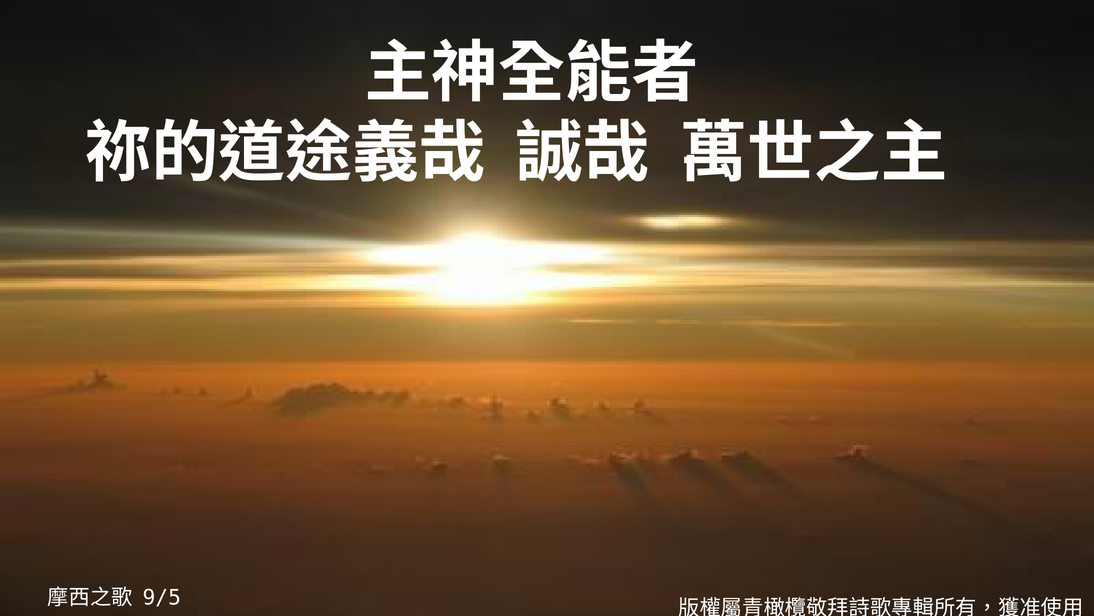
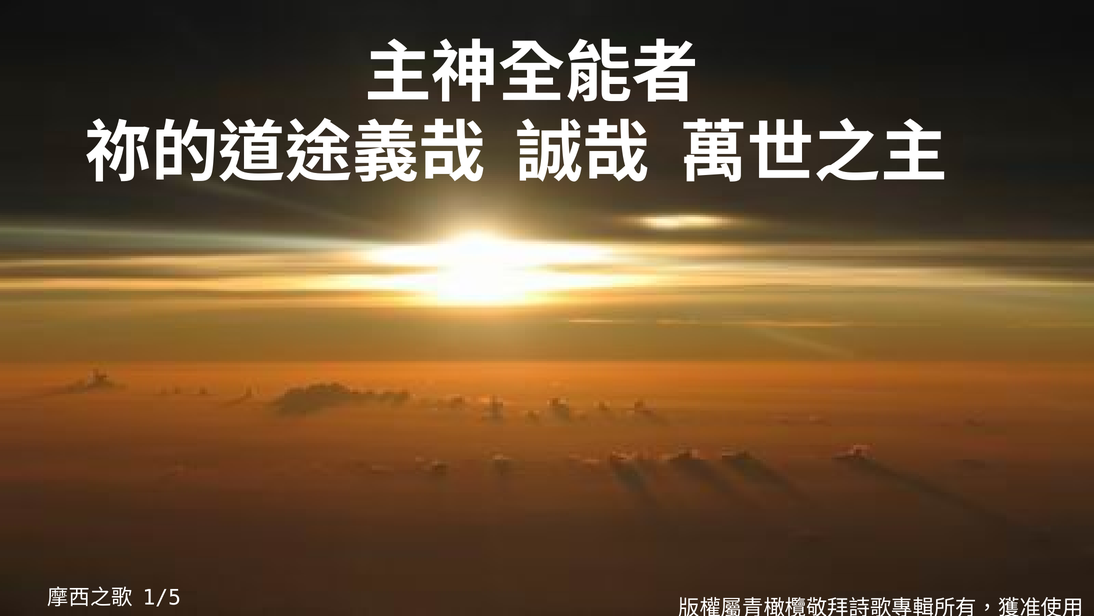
9/5: 9/5 -> 1/5
